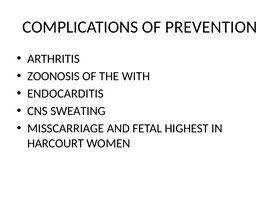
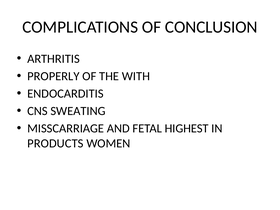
PREVENTION: PREVENTION -> CONCLUSION
ZOONOSIS: ZOONOSIS -> PROPERLY
HARCOURT: HARCOURT -> PRODUCTS
